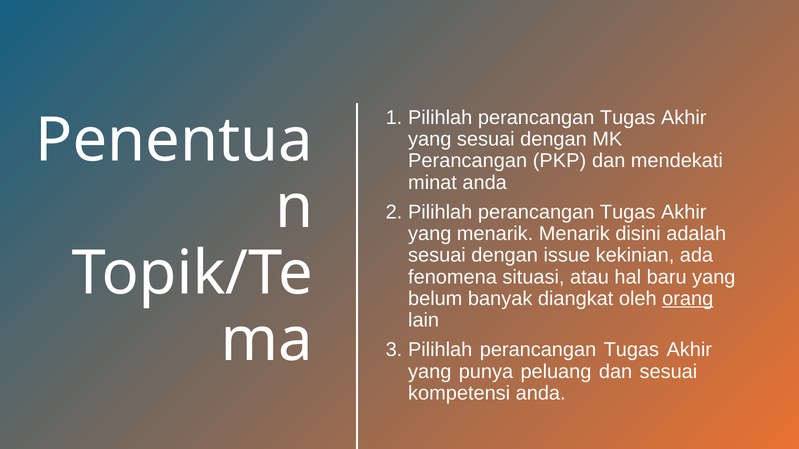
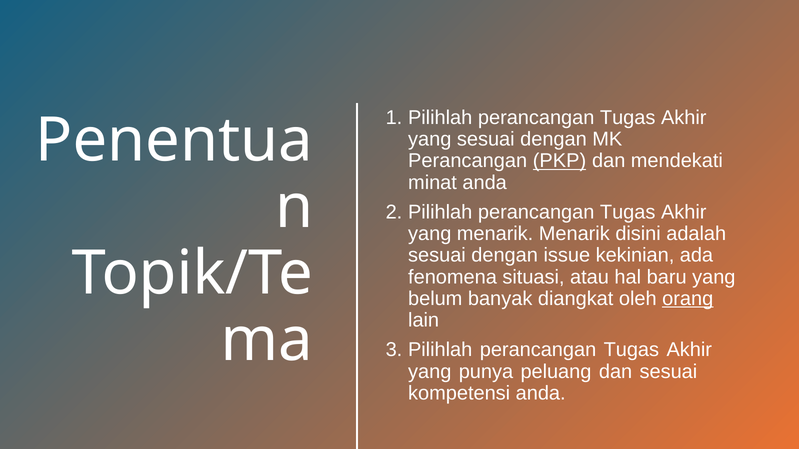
PKP underline: none -> present
